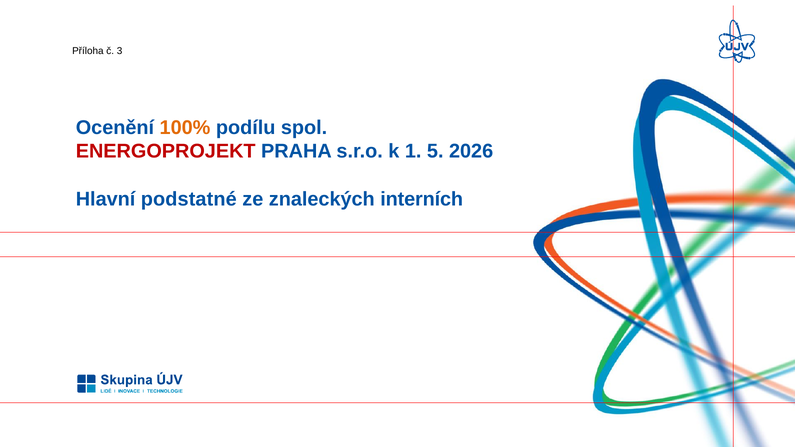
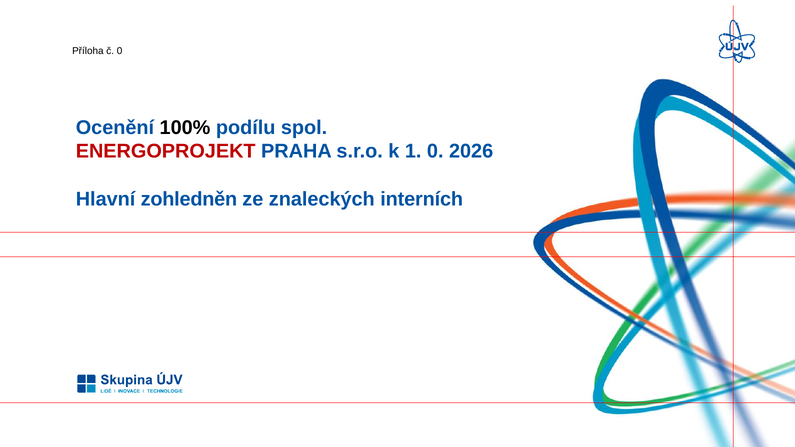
č 3: 3 -> 0
100% colour: orange -> black
1 5: 5 -> 0
podstatné: podstatné -> zohledněn
